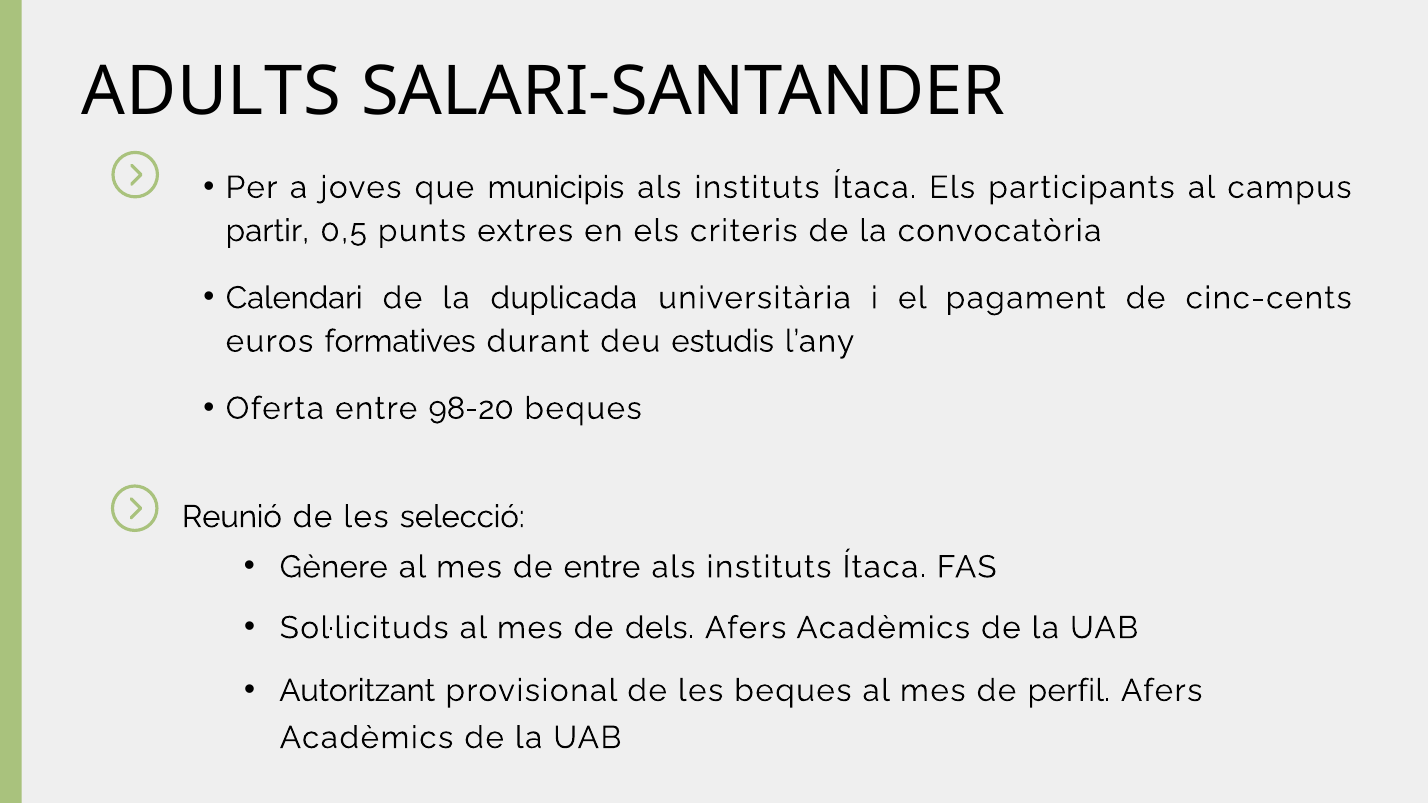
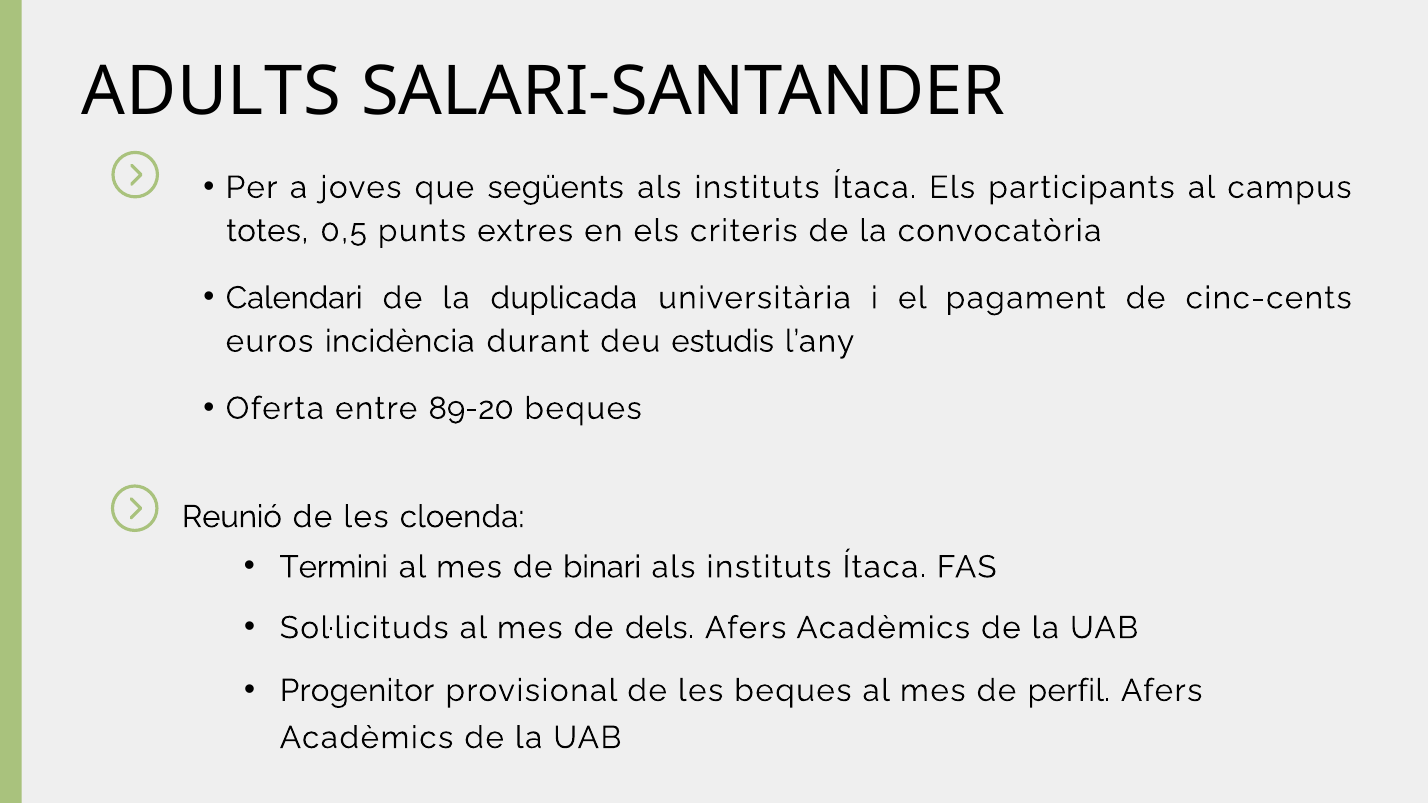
municipis: municipis -> següents
partir: partir -> totes
formatives: formatives -> incidència
98-20: 98-20 -> 89-20
selecció: selecció -> cloenda
Gènere: Gènere -> Termini
de entre: entre -> binari
Autoritzant: Autoritzant -> Progenitor
